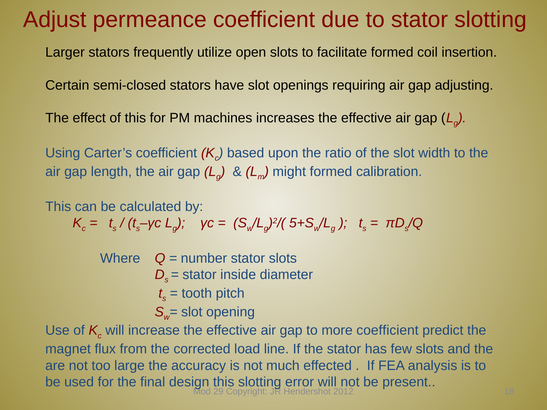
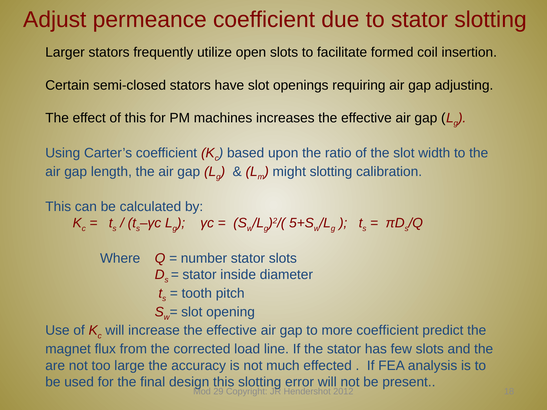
might formed: formed -> slotting
